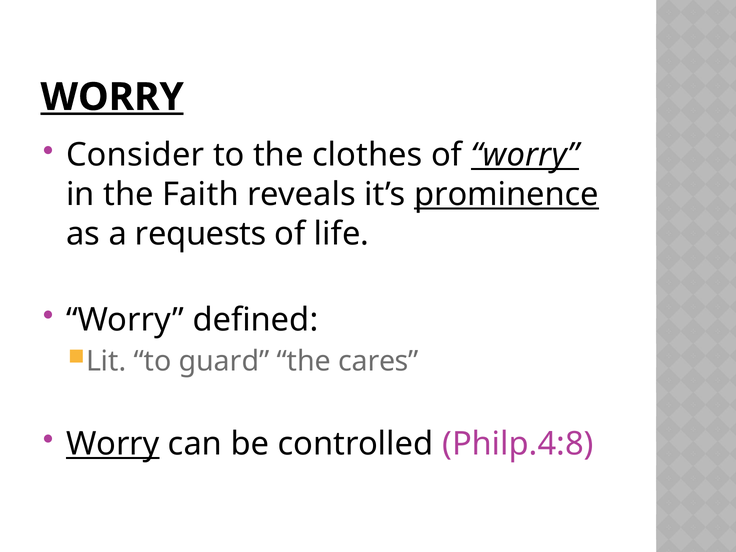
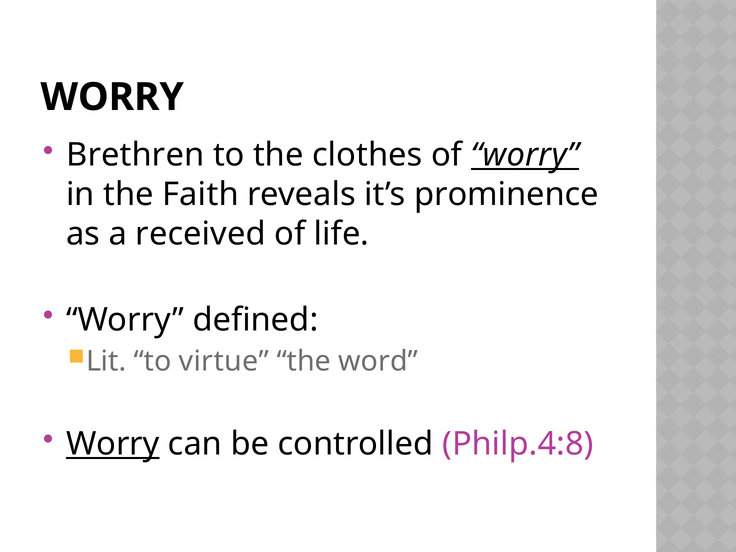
WORRY at (112, 97) underline: present -> none
Consider: Consider -> Brethren
prominence underline: present -> none
requests: requests -> received
guard: guard -> virtue
cares: cares -> word
